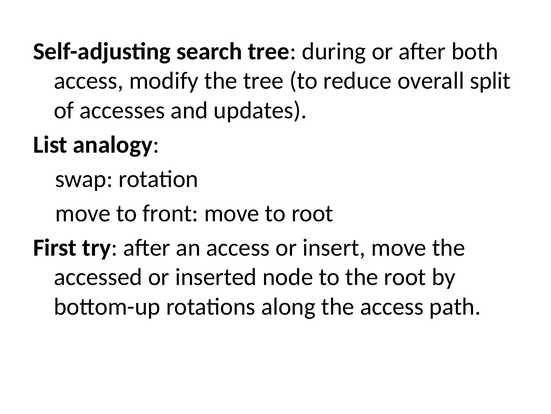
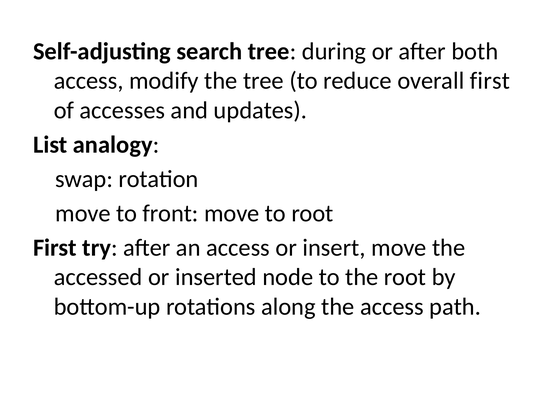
overall split: split -> first
